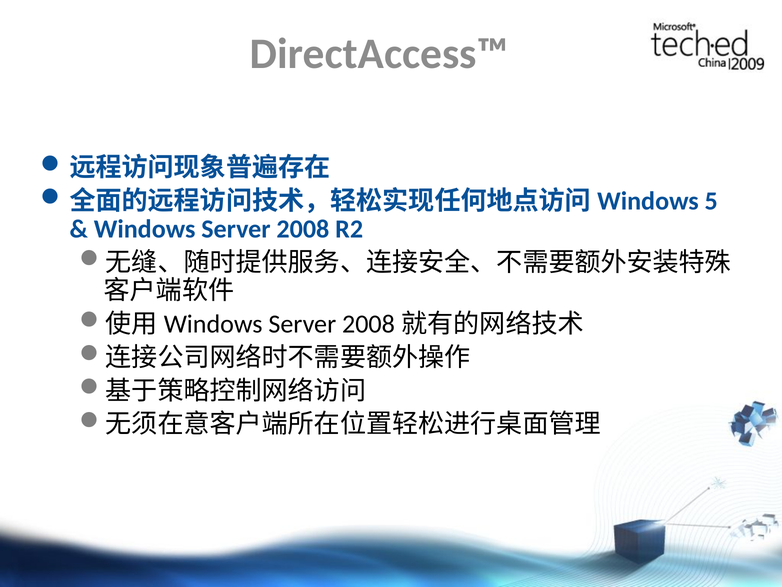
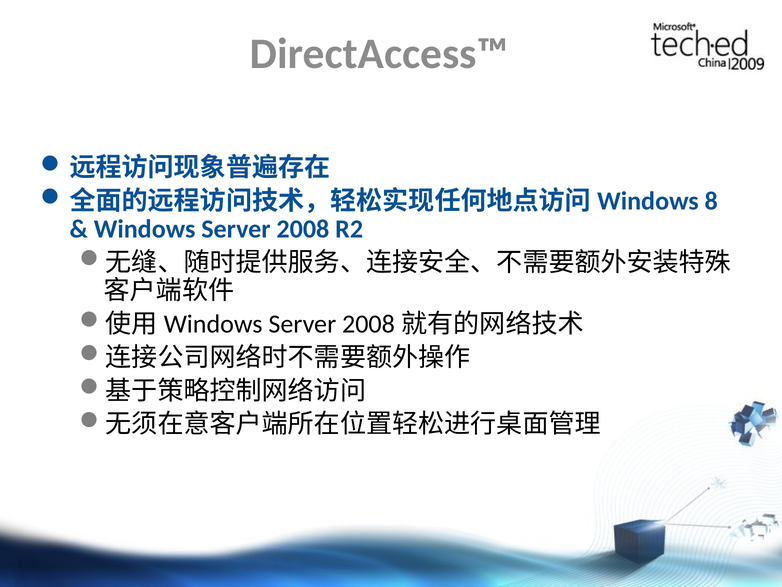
5: 5 -> 8
